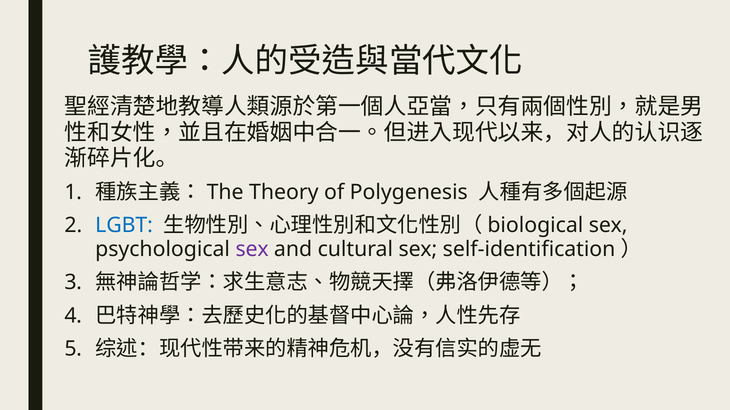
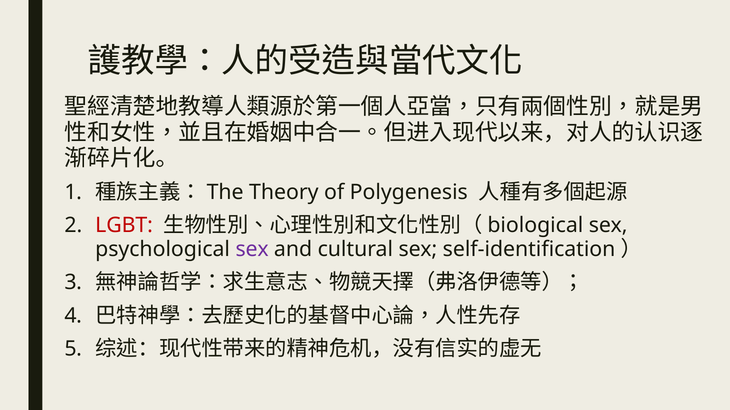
LGBT colour: blue -> red
